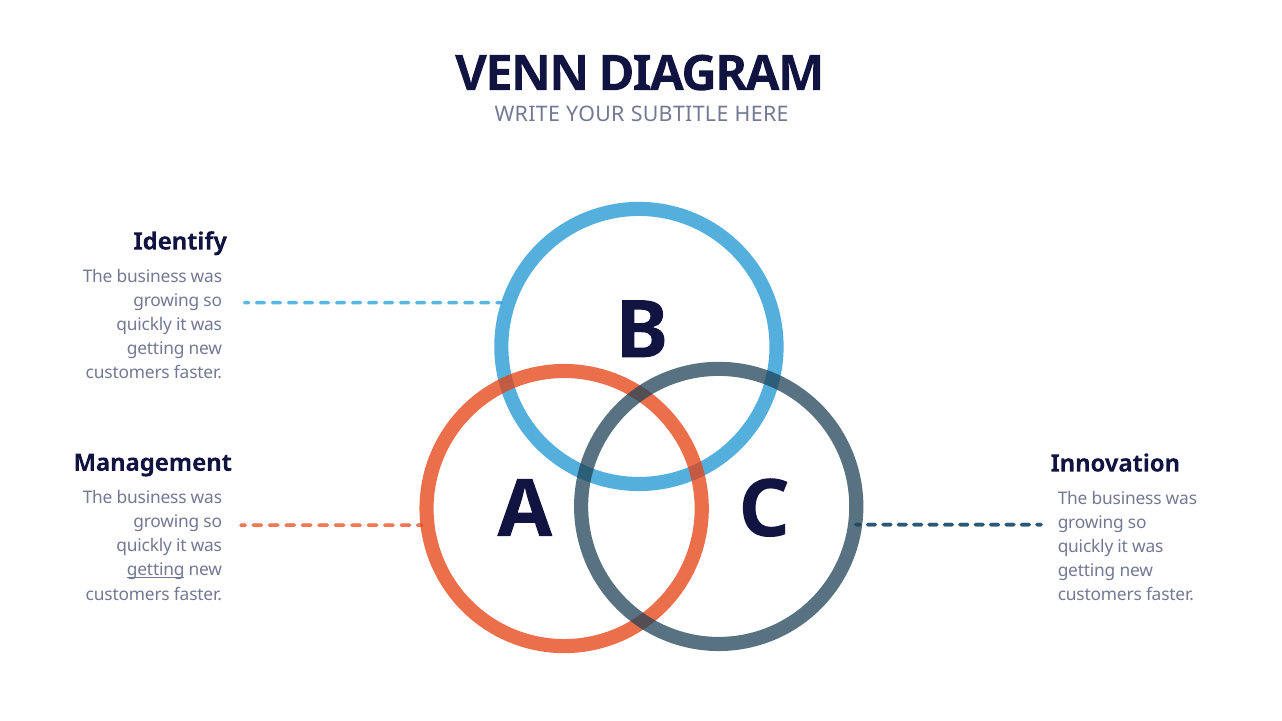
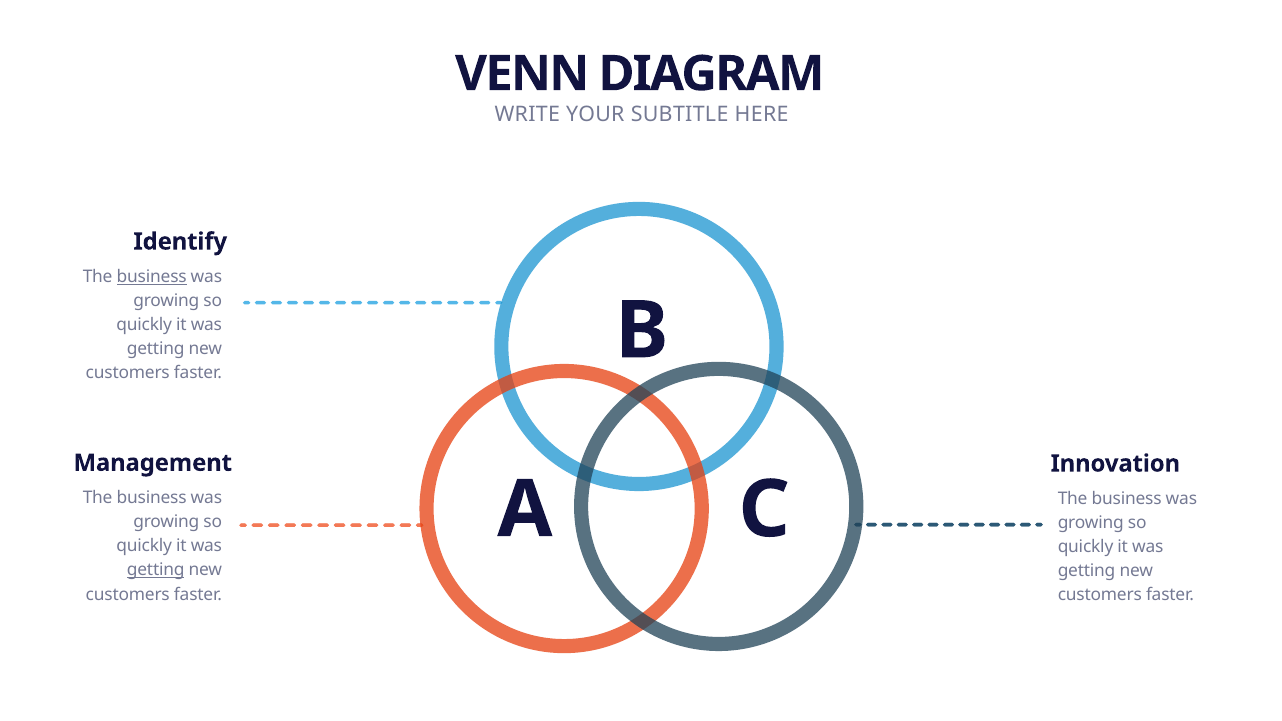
business at (152, 277) underline: none -> present
